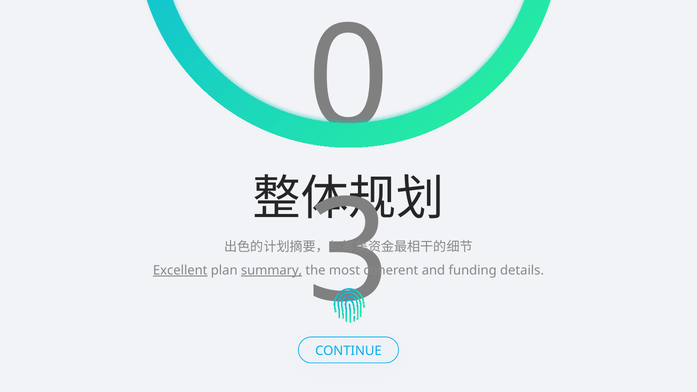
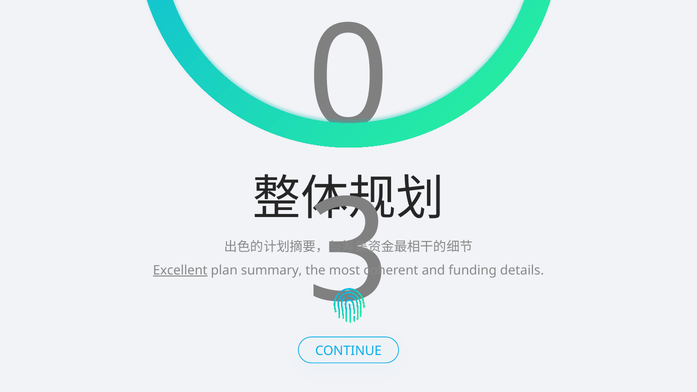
summary underline: present -> none
